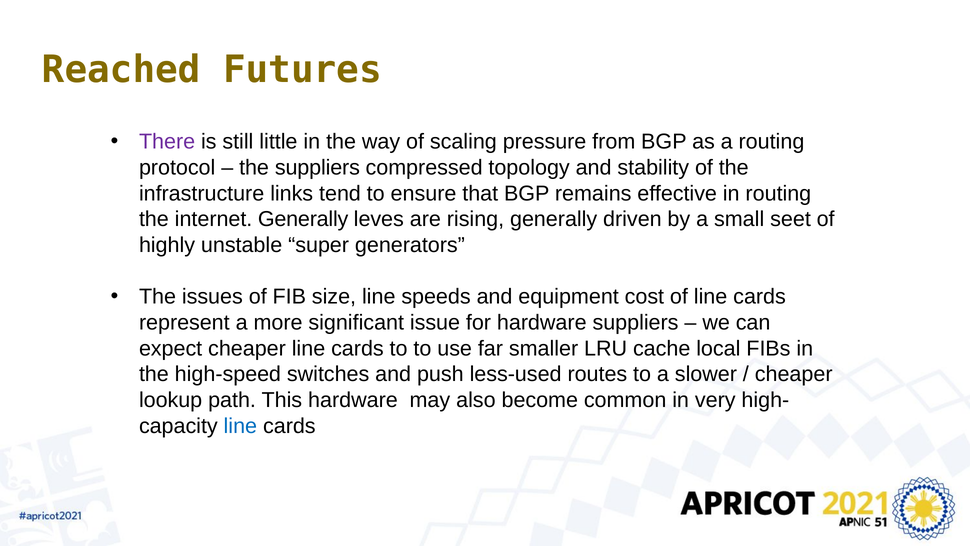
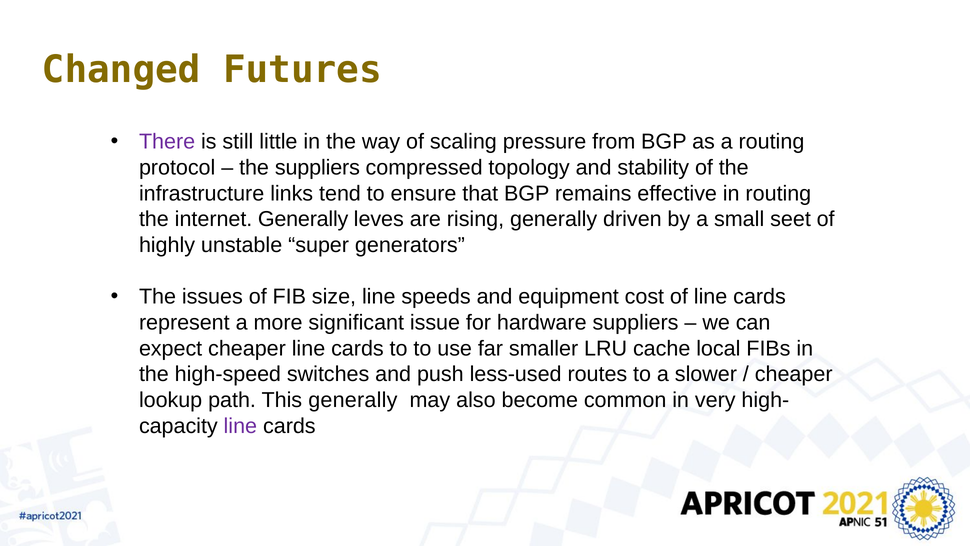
Reached: Reached -> Changed
This hardware: hardware -> generally
line at (240, 426) colour: blue -> purple
